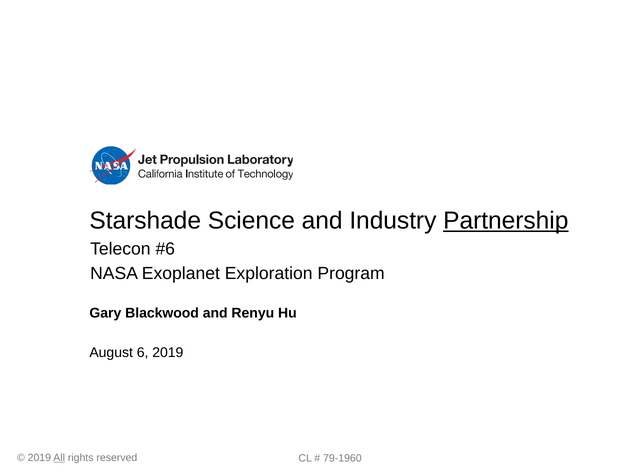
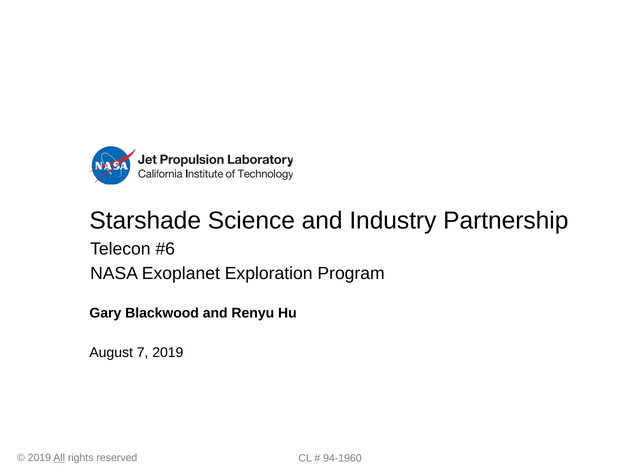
Partnership underline: present -> none
6: 6 -> 7
79-1960: 79-1960 -> 94-1960
